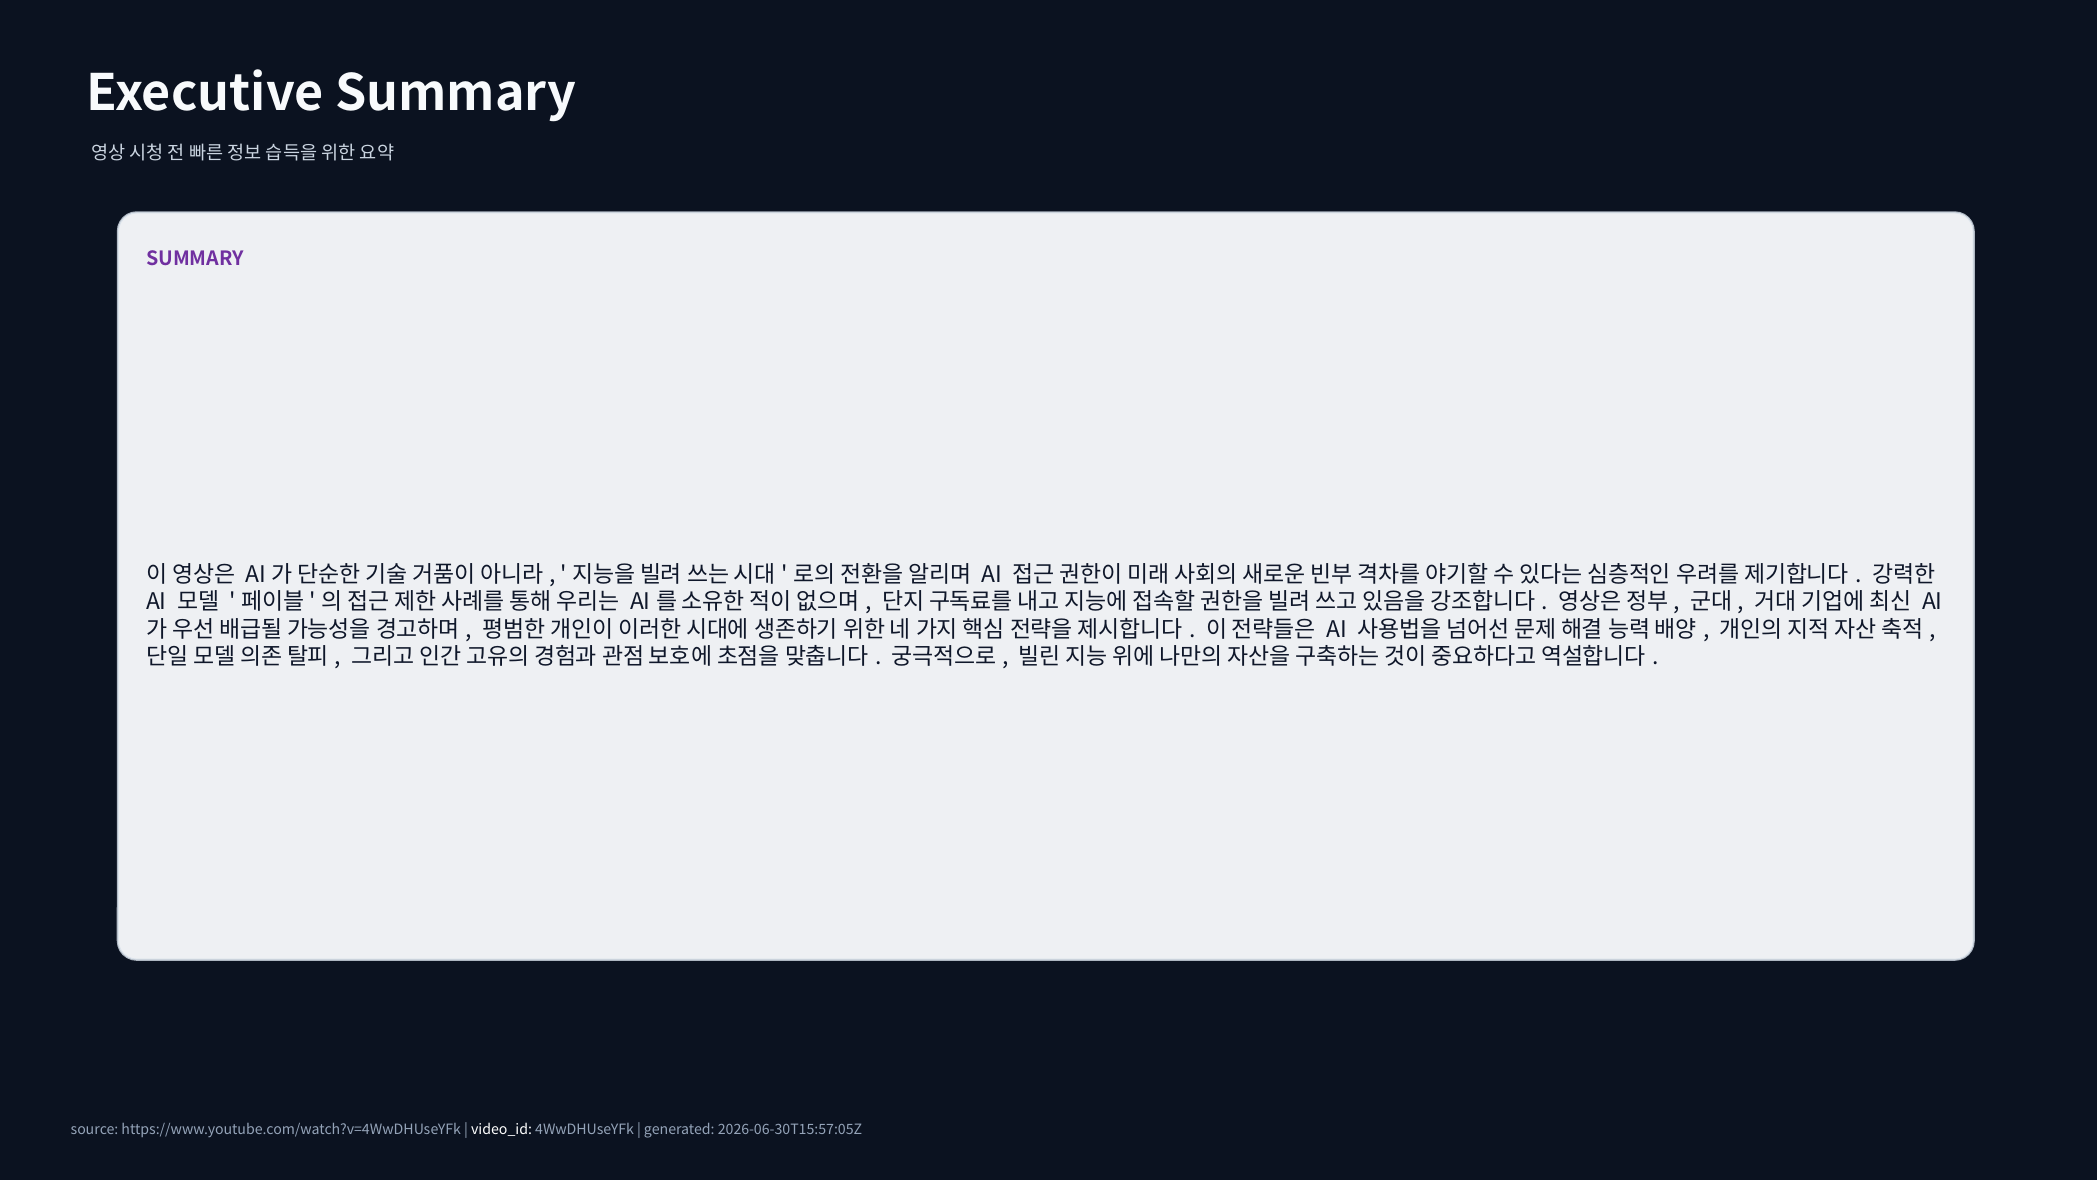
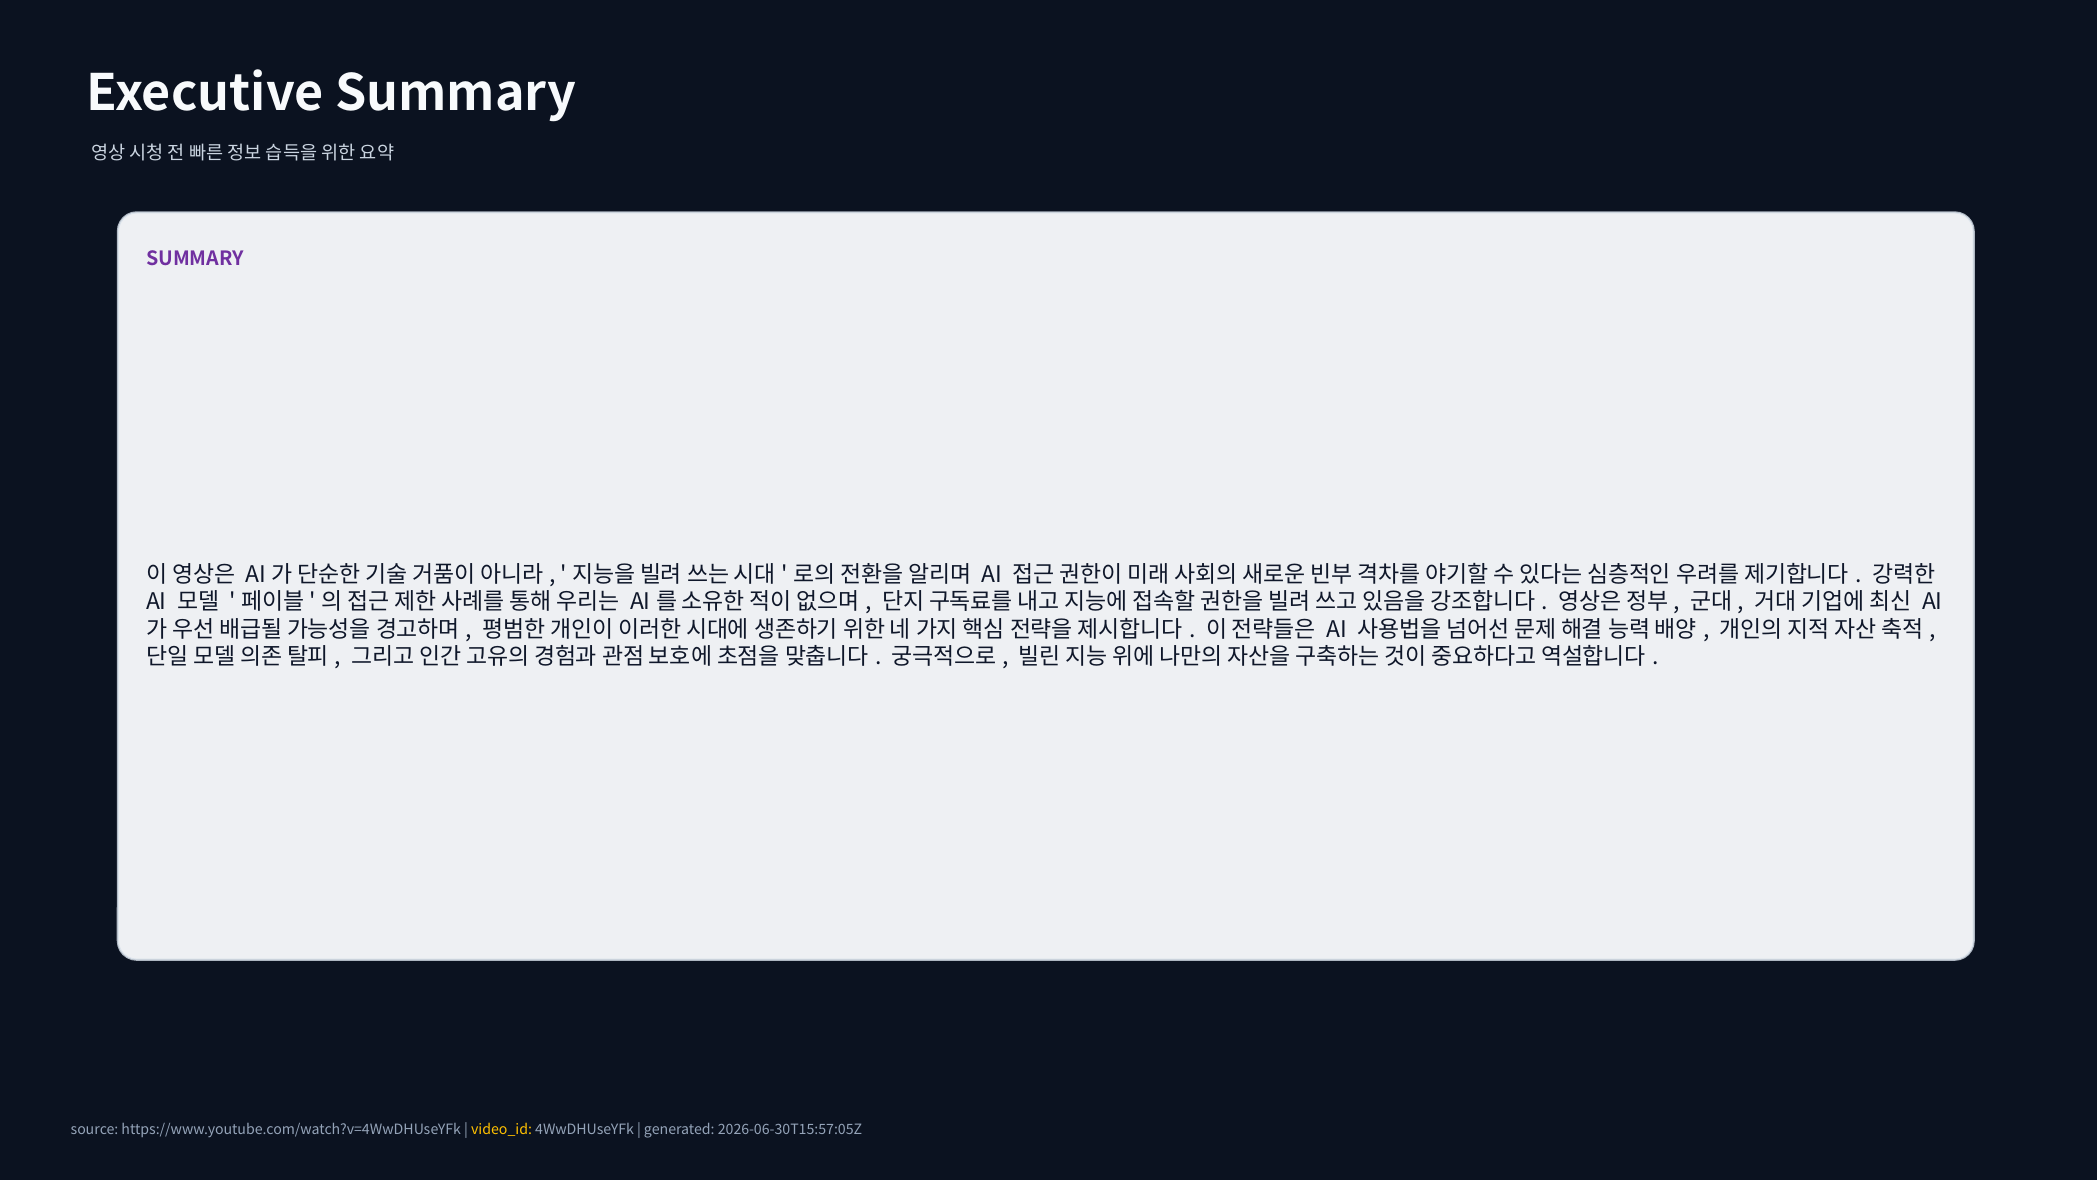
video_id colour: white -> yellow
